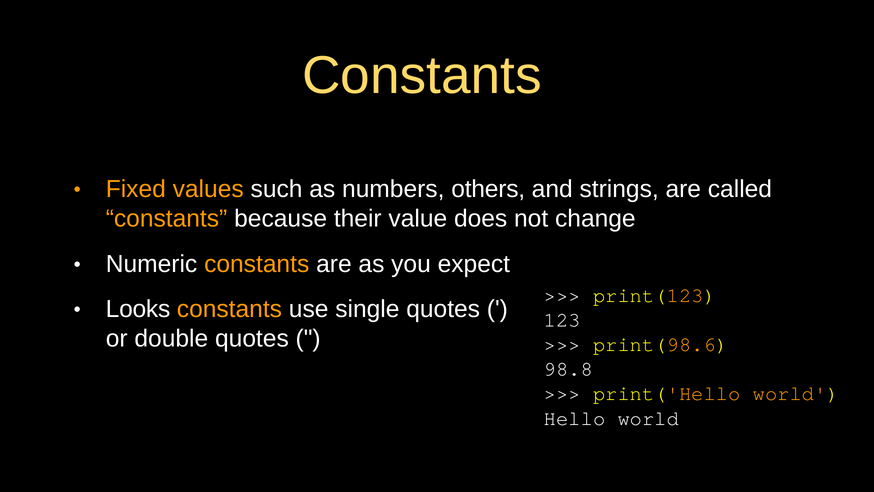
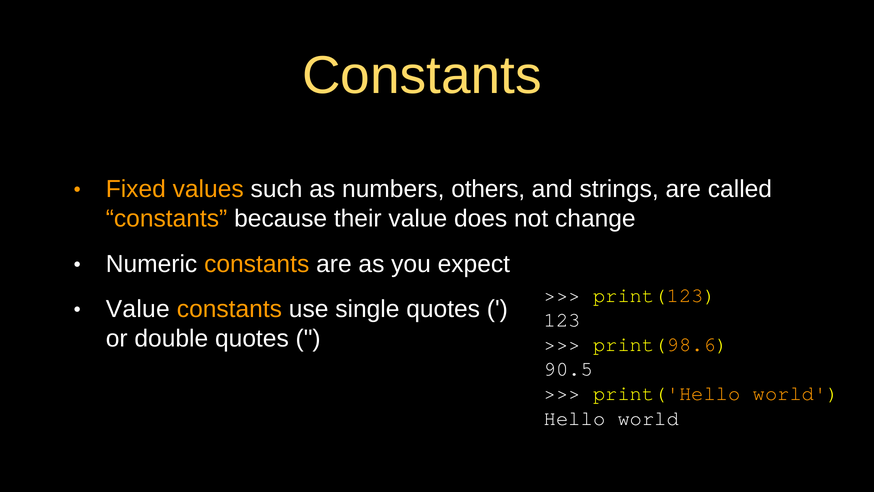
Looks at (138, 309): Looks -> Value
98.8: 98.8 -> 90.5
